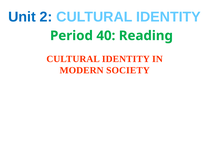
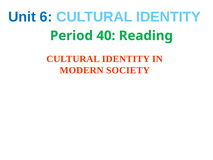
2: 2 -> 6
